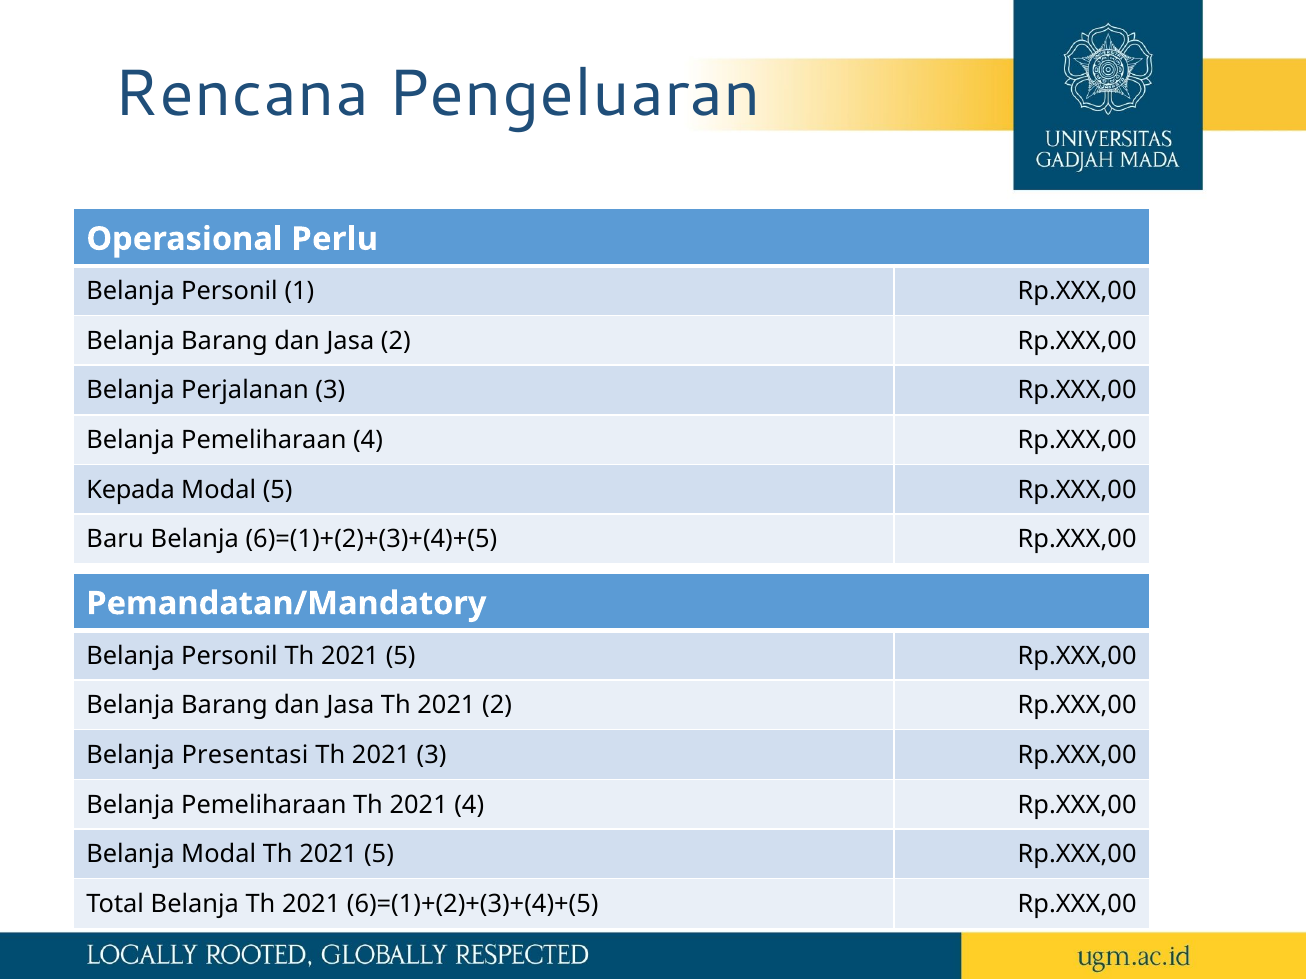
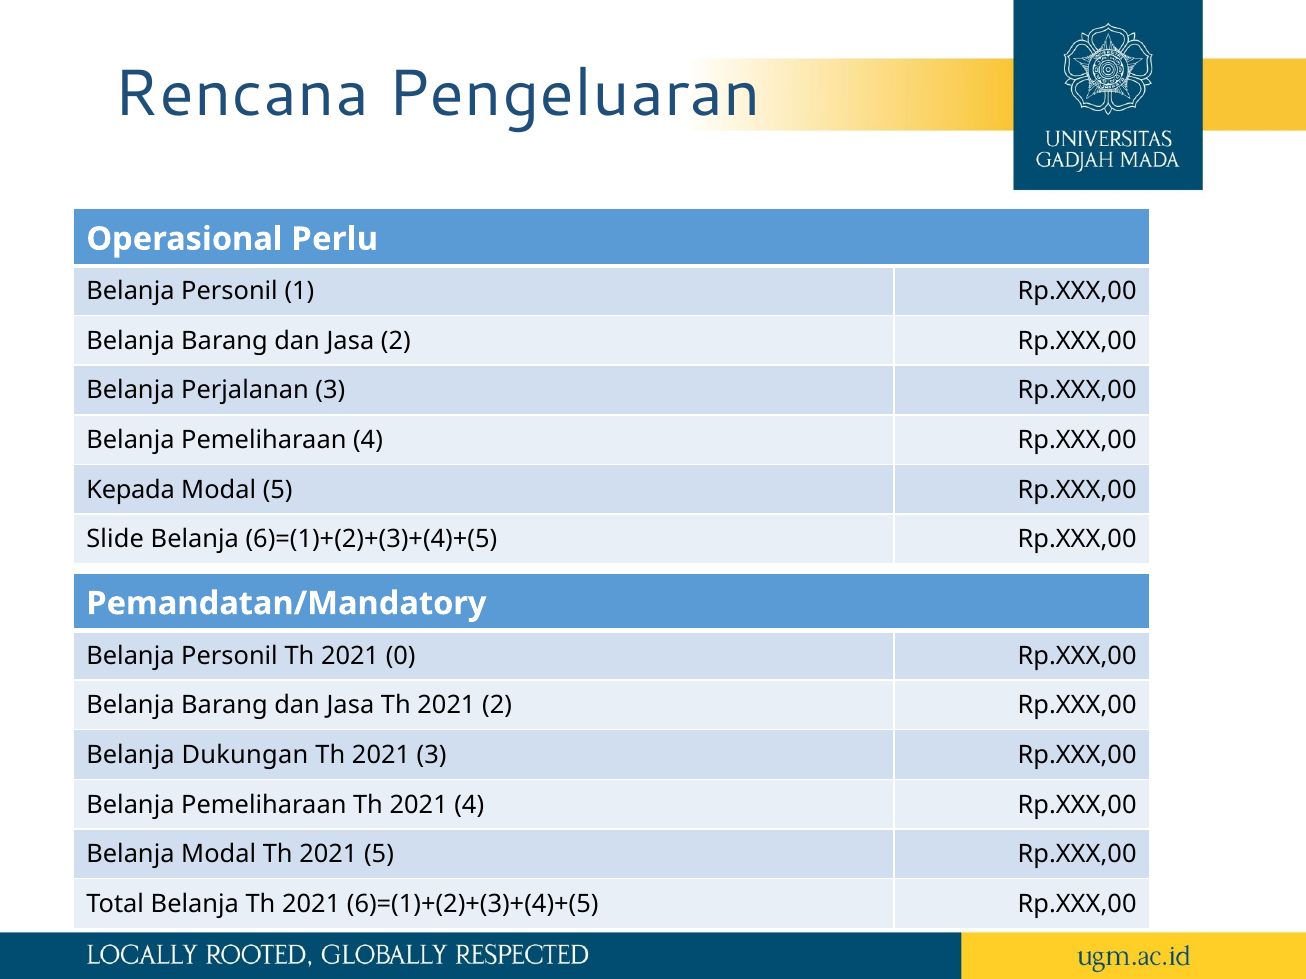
Baru: Baru -> Slide
Personil Th 2021 5: 5 -> 0
Presentasi: Presentasi -> Dukungan
